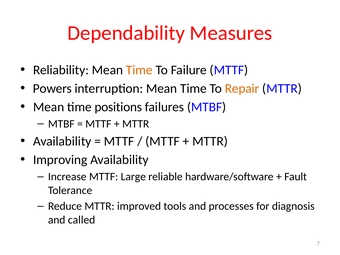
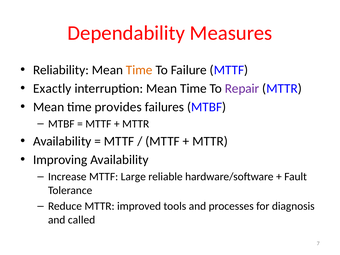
Powers: Powers -> Exactly
Repair colour: orange -> purple
positions: positions -> provides
